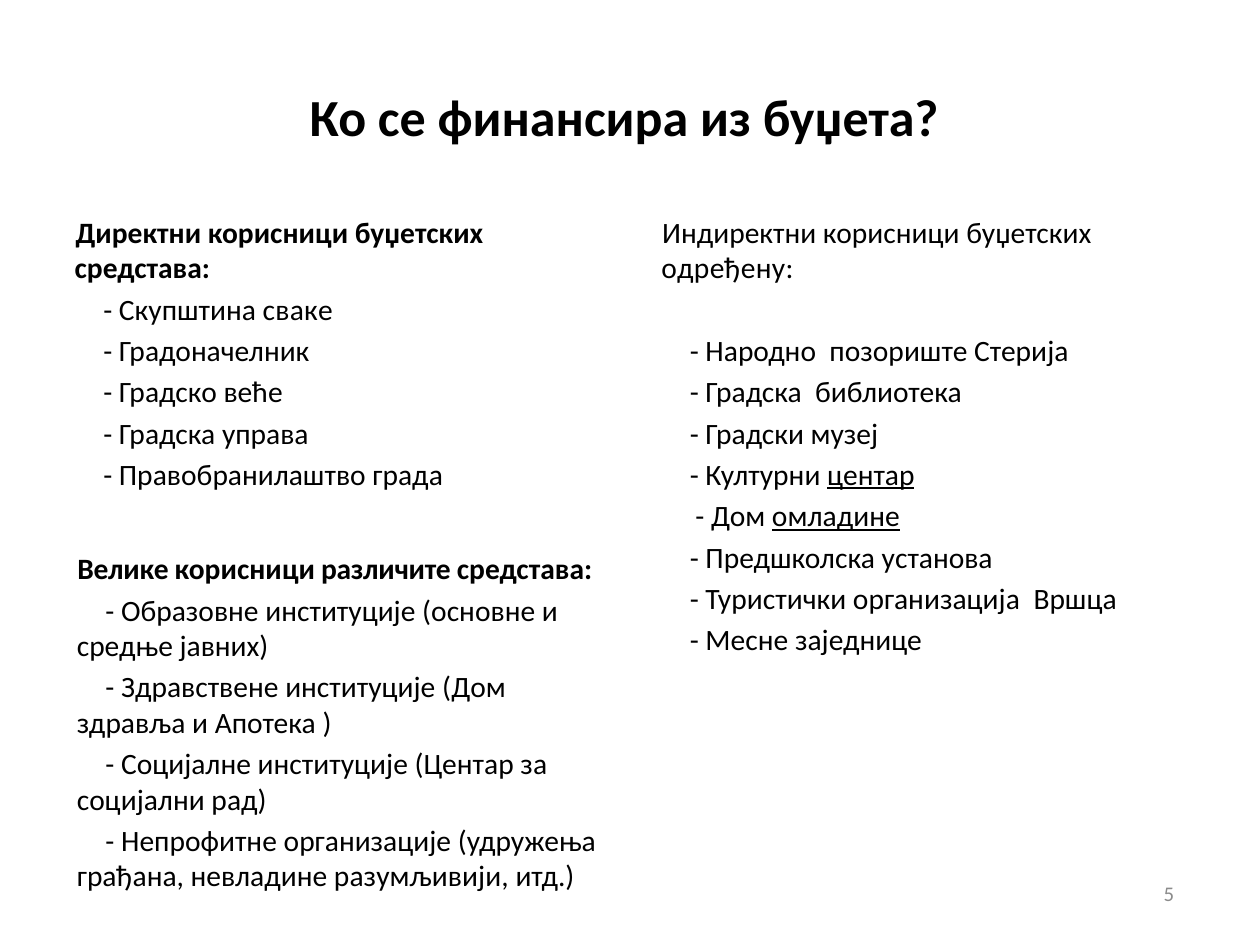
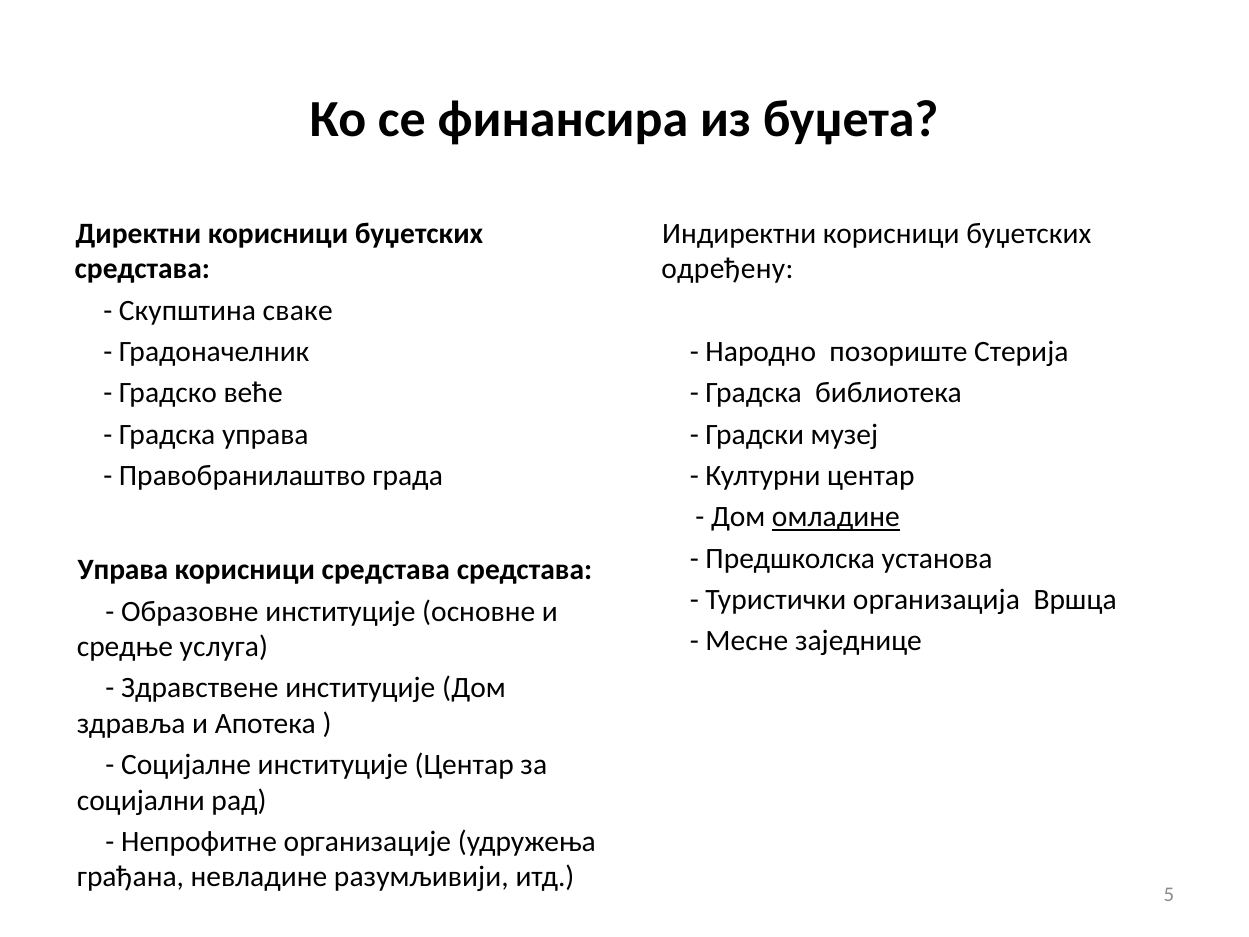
центар at (871, 476) underline: present -> none
Велике at (123, 570): Велике -> Управа
корисници различите: различите -> средстава
јавних: јавних -> услуга
